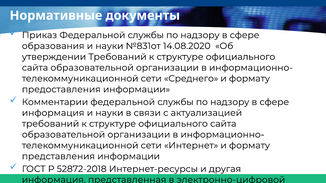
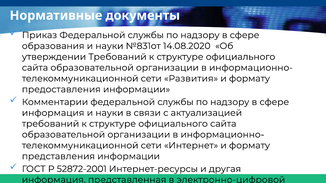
Среднего: Среднего -> Развития
52872-2018: 52872-2018 -> 52872-2001
